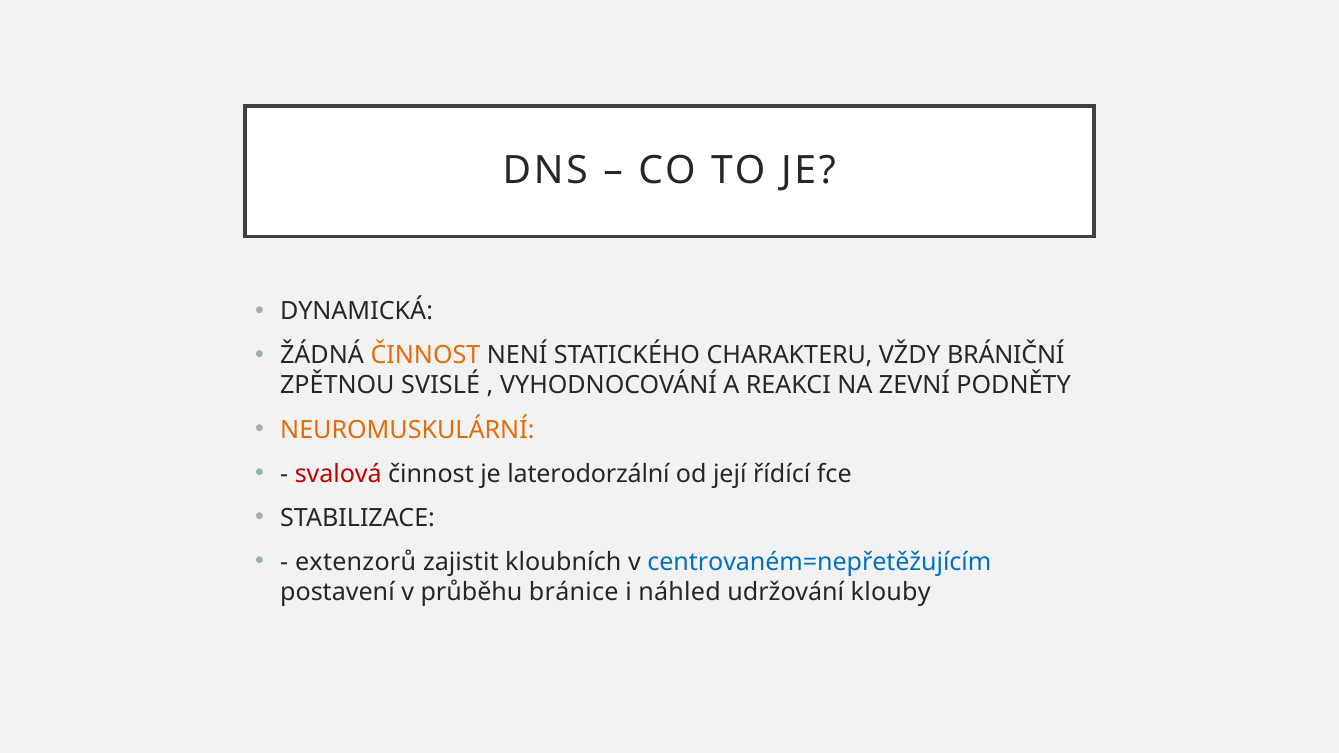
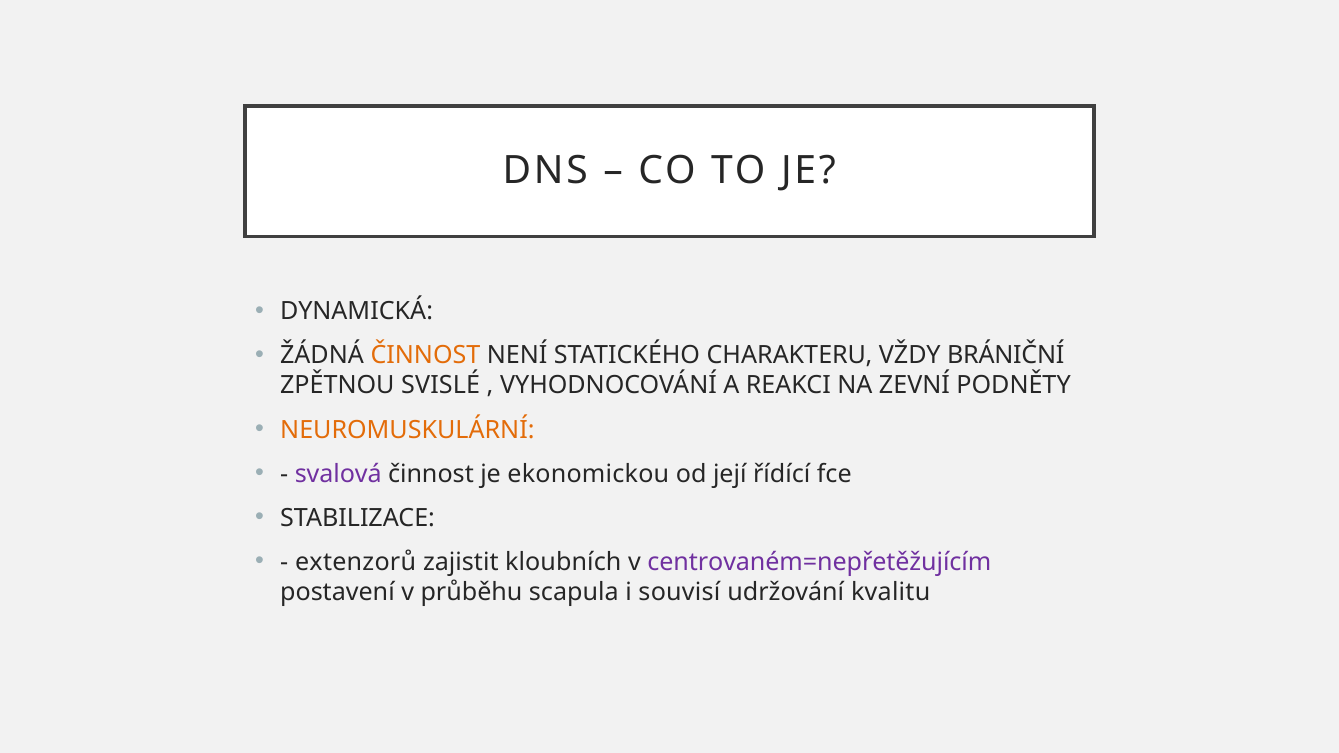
svalová colour: red -> purple
laterodorzální: laterodorzální -> ekonomickou
centrovaném=nepřetěžujícím colour: blue -> purple
bránice: bránice -> scapula
náhled: náhled -> souvisí
klouby: klouby -> kvalitu
